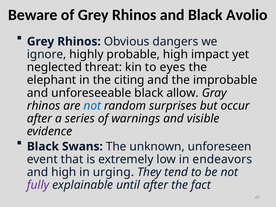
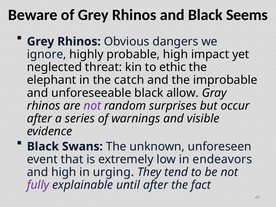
Avolio: Avolio -> Seems
eyes: eyes -> ethic
citing: citing -> catch
not at (92, 106) colour: blue -> purple
